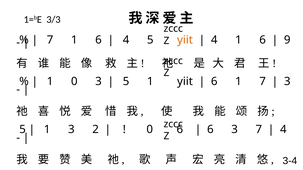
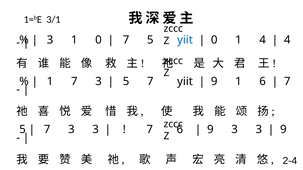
3/3: 3/3 -> 3/1
7 at (50, 40): 7 -> 3
6 at (98, 40): 6 -> 0
4 at (126, 40): 4 -> 7
yiit at (185, 40) colour: orange -> blue
4 at (214, 40): 4 -> 0
6 at (263, 40): 6 -> 4
9 at (287, 40): 9 -> 4
1 0: 0 -> 7
5 1: 1 -> 7
6 at (214, 82): 6 -> 9
1 7: 7 -> 6
3 at (287, 82): 3 -> 7
1 at (47, 130): 1 -> 7
2 at (96, 130): 2 -> 3
0 at (150, 130): 0 -> 7
6 at (210, 130): 6 -> 9
7 at (259, 130): 7 -> 3
4 at (283, 130): 4 -> 9
3-4: 3-4 -> 2-4
